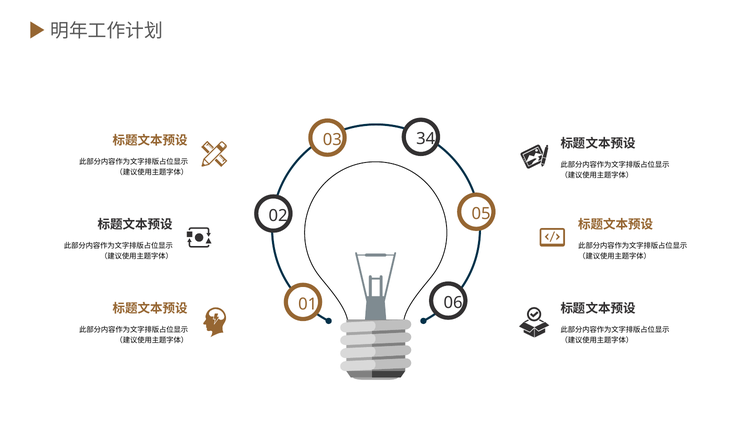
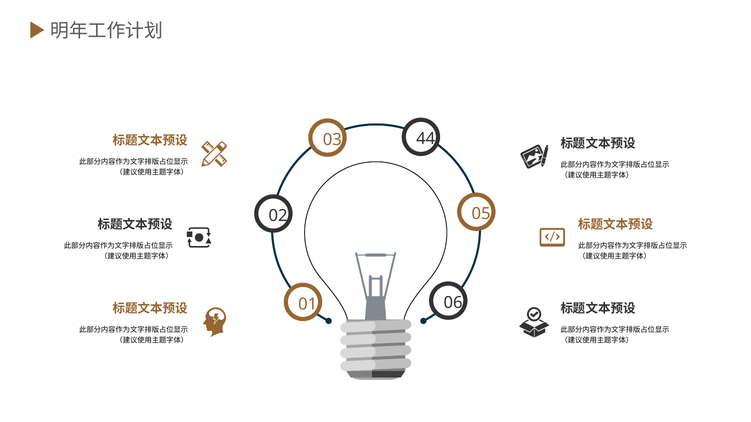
34: 34 -> 44
